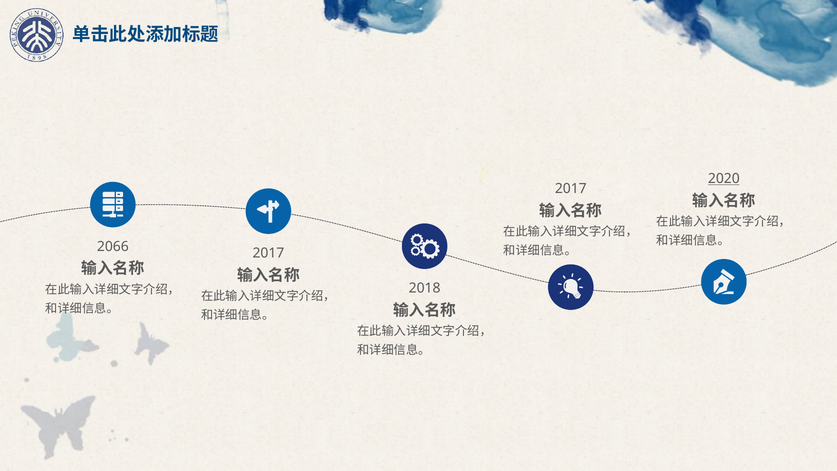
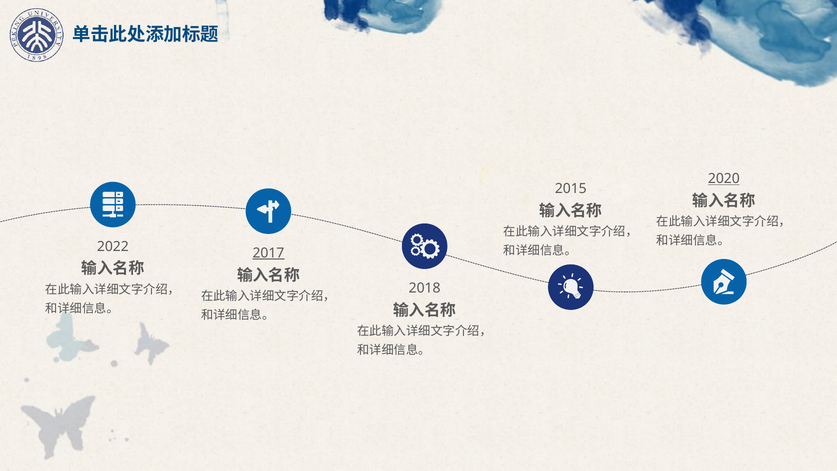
2017 at (571, 189): 2017 -> 2015
2066: 2066 -> 2022
2017 at (268, 253) underline: none -> present
